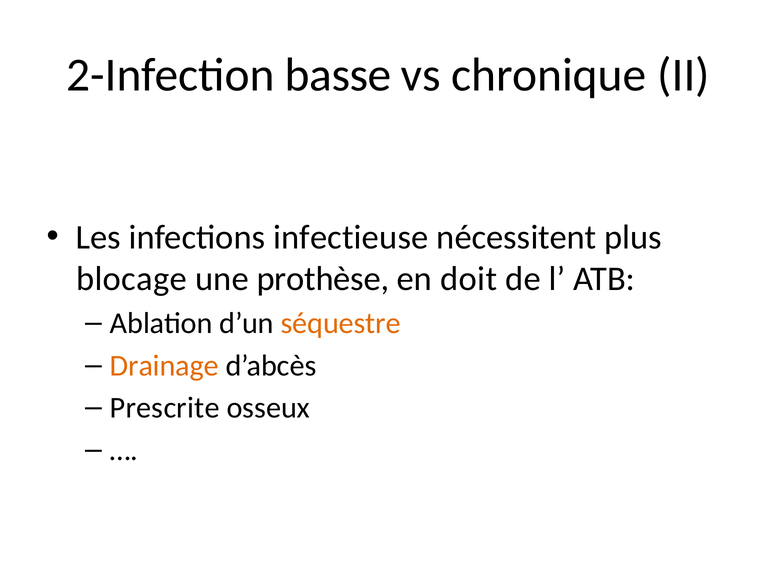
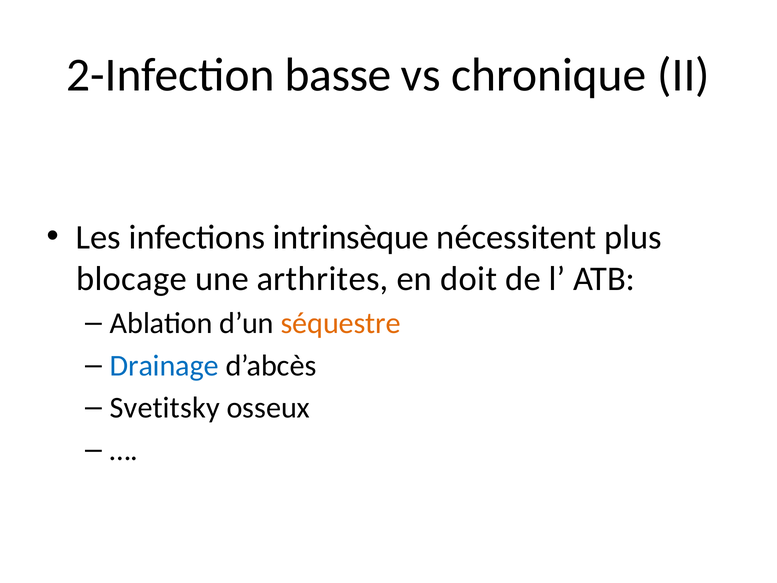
infectieuse: infectieuse -> intrinsèque
prothèse: prothèse -> arthrites
Drainage colour: orange -> blue
Prescrite: Prescrite -> Svetitsky
